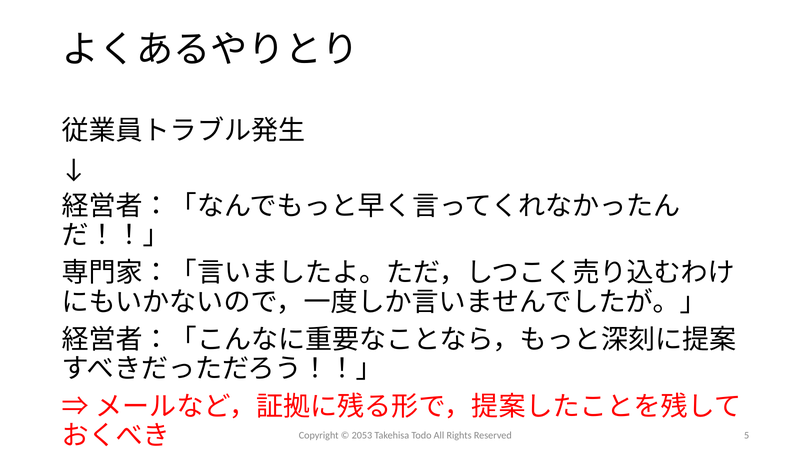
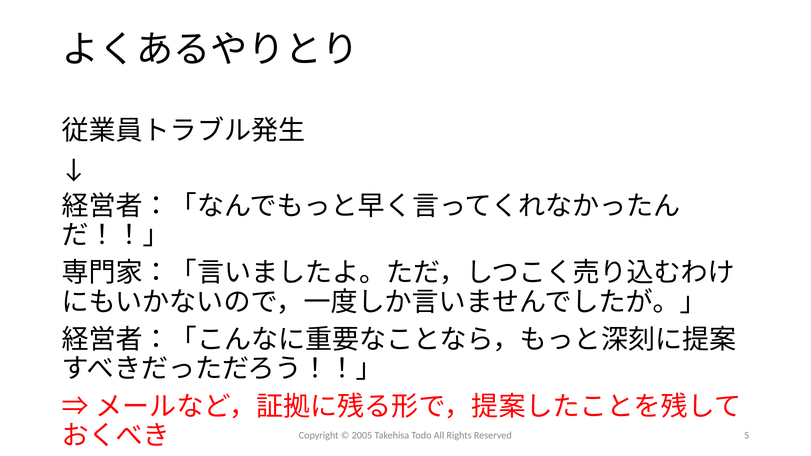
2053: 2053 -> 2005
